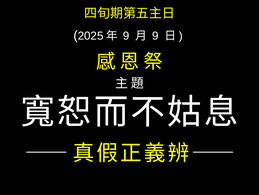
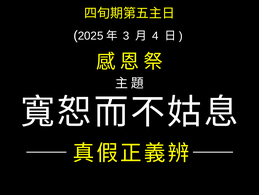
9 at (126, 36): 9 -> 3
9 at (155, 36): 9 -> 4
